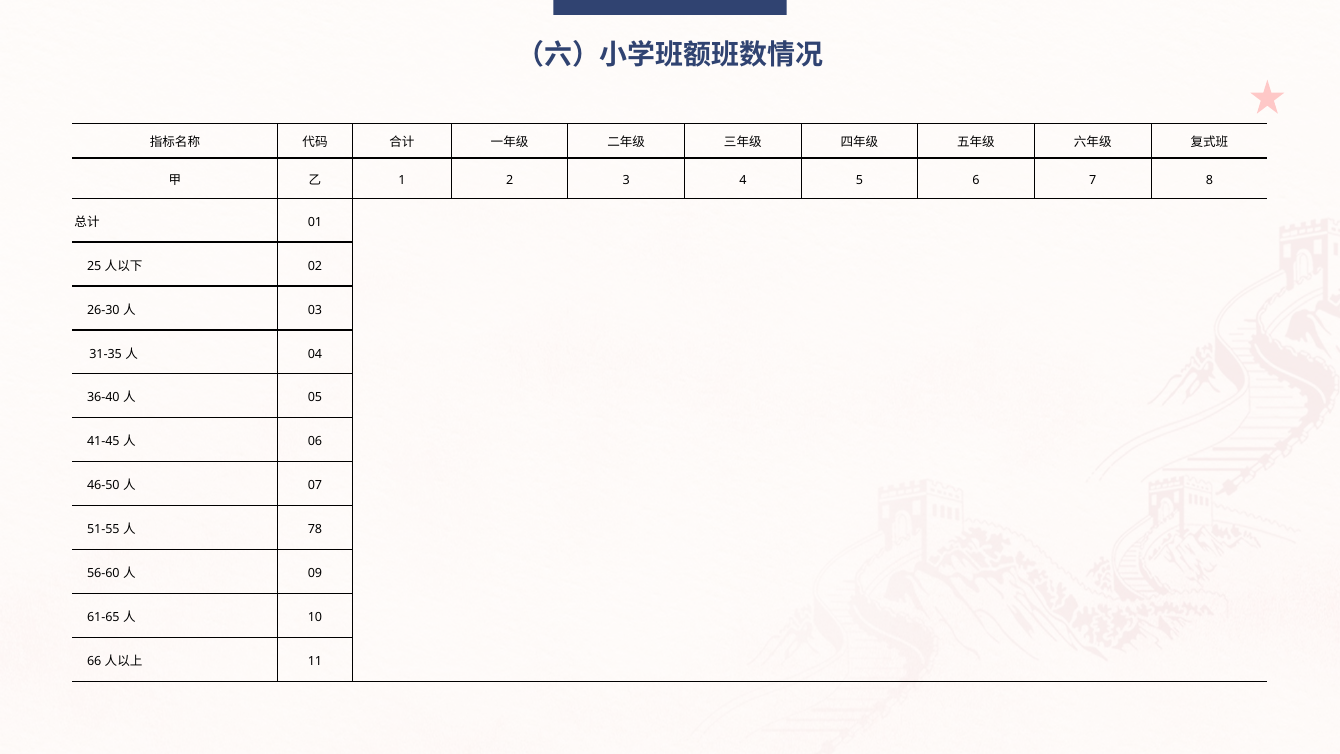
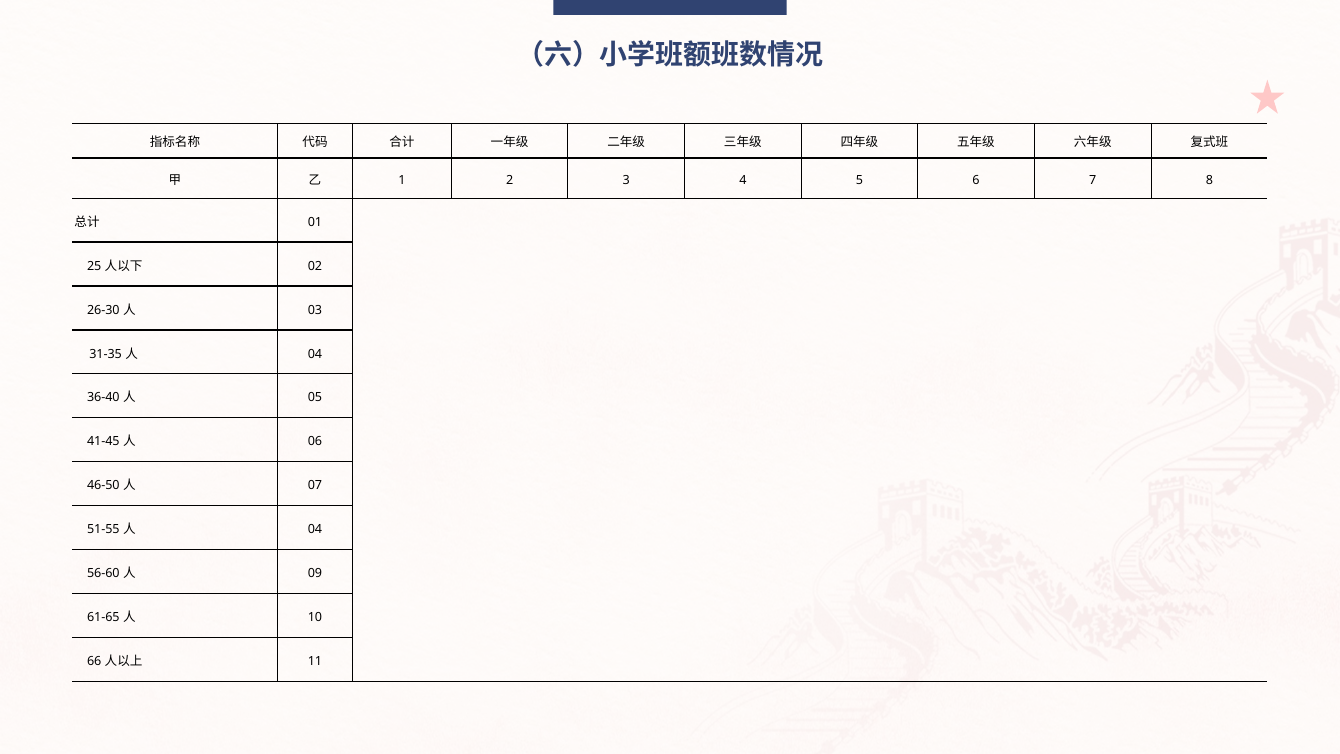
78 at (315, 529): 78 -> 04
